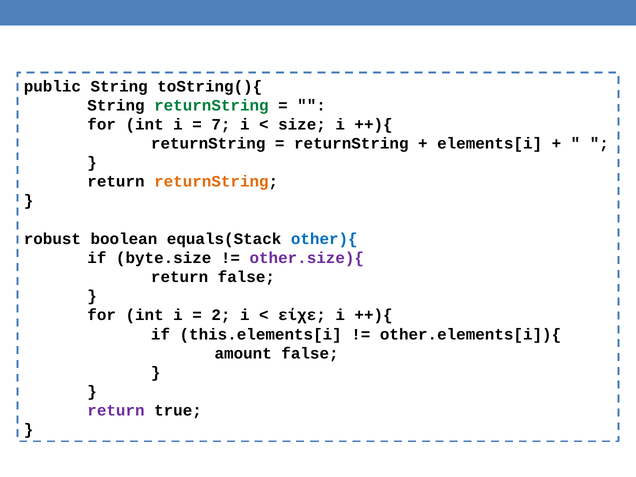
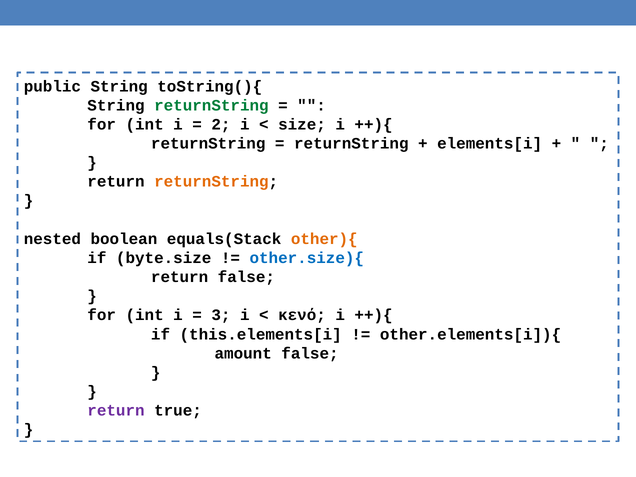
7: 7 -> 2
robust: robust -> nested
other){ colour: blue -> orange
other.size){ colour: purple -> blue
2: 2 -> 3
είχε: είχε -> κενό
